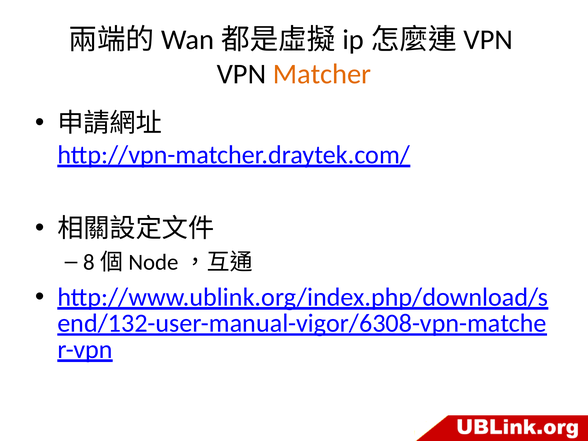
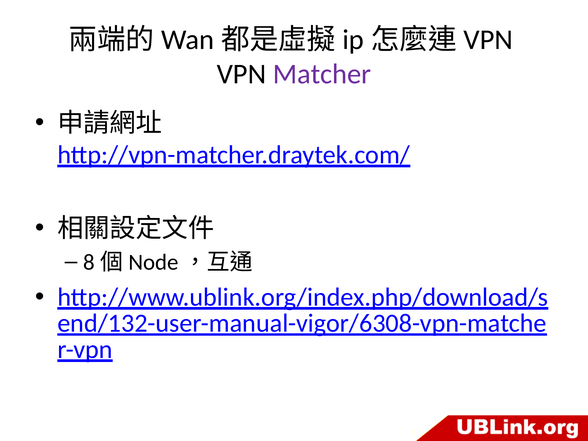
Matcher colour: orange -> purple
